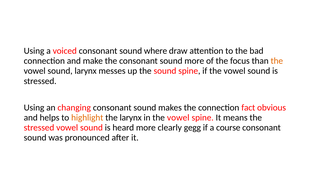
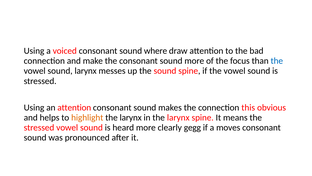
the at (277, 61) colour: orange -> blue
an changing: changing -> attention
fact: fact -> this
in the vowel: vowel -> larynx
course: course -> moves
